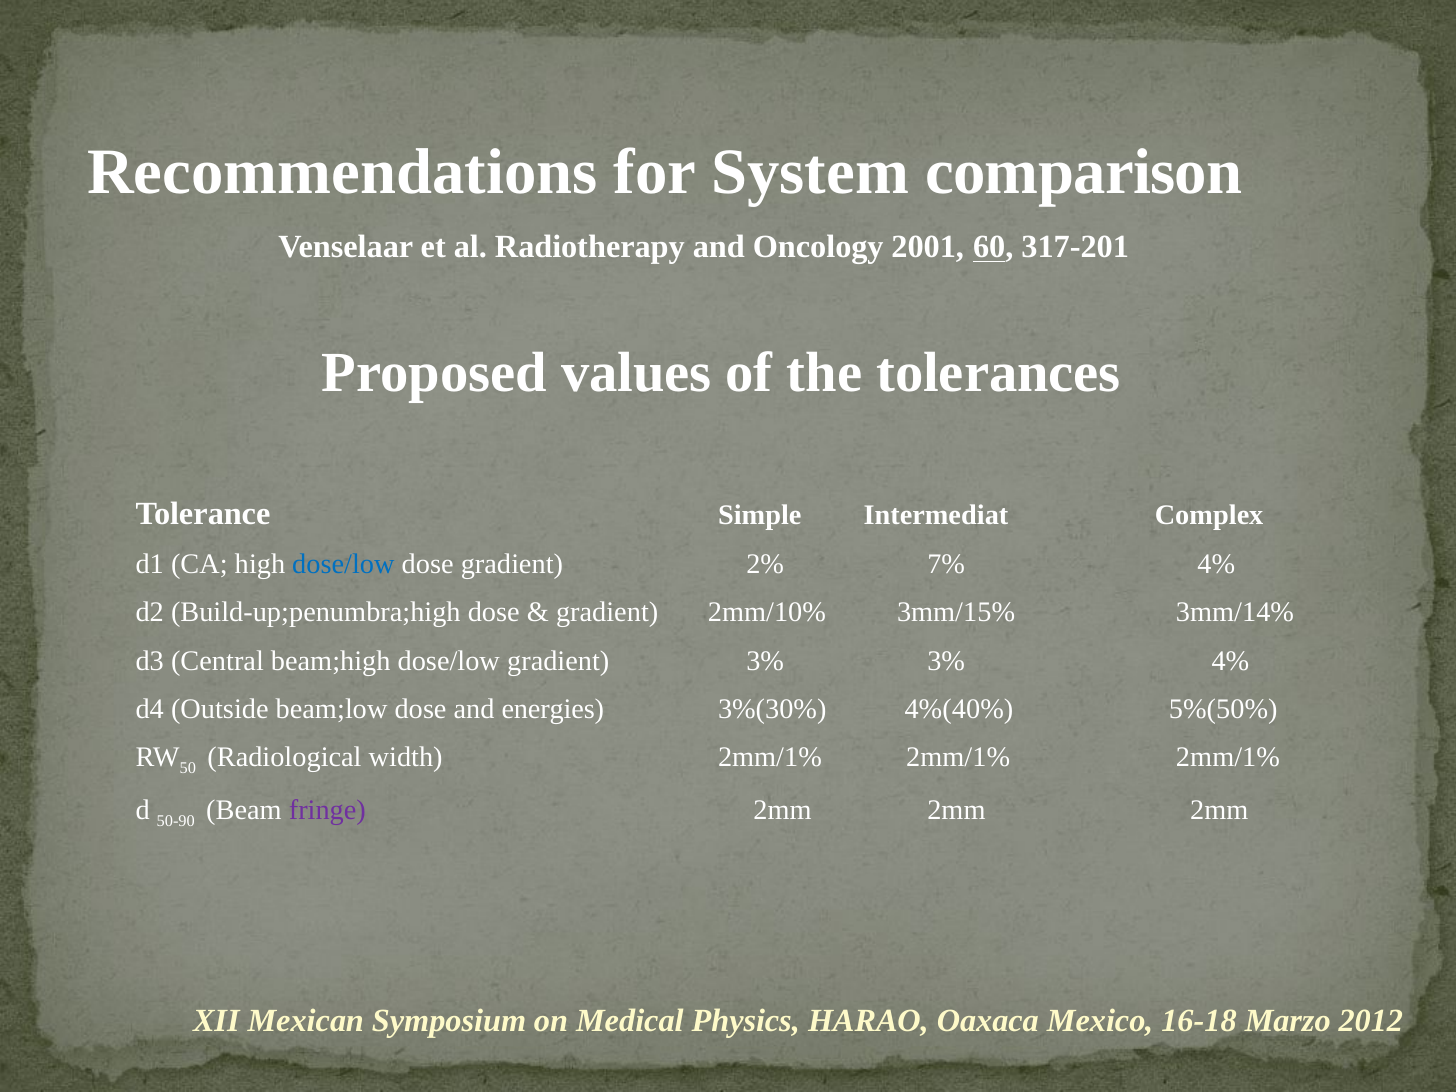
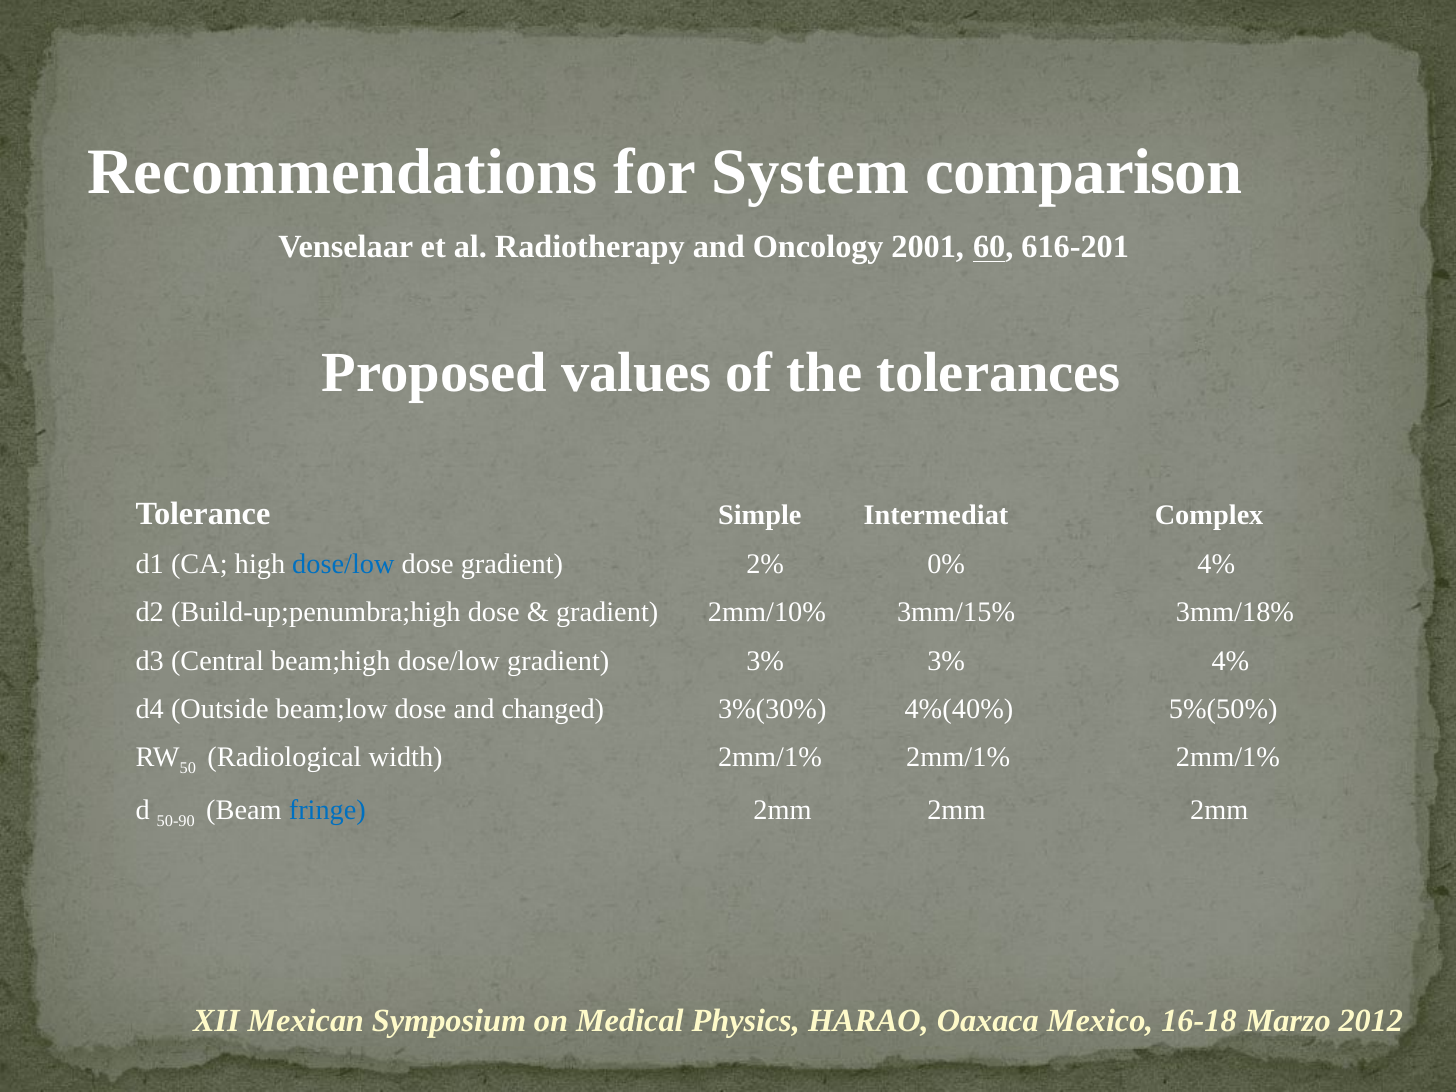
317-201: 317-201 -> 616-201
7%: 7% -> 0%
3mm/14%: 3mm/14% -> 3mm/18%
energies: energies -> changed
fringe colour: purple -> blue
